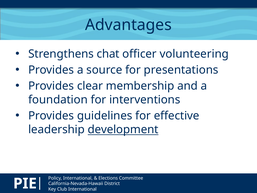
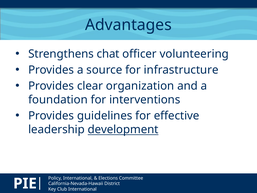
presentations: presentations -> infrastructure
membership: membership -> organization
